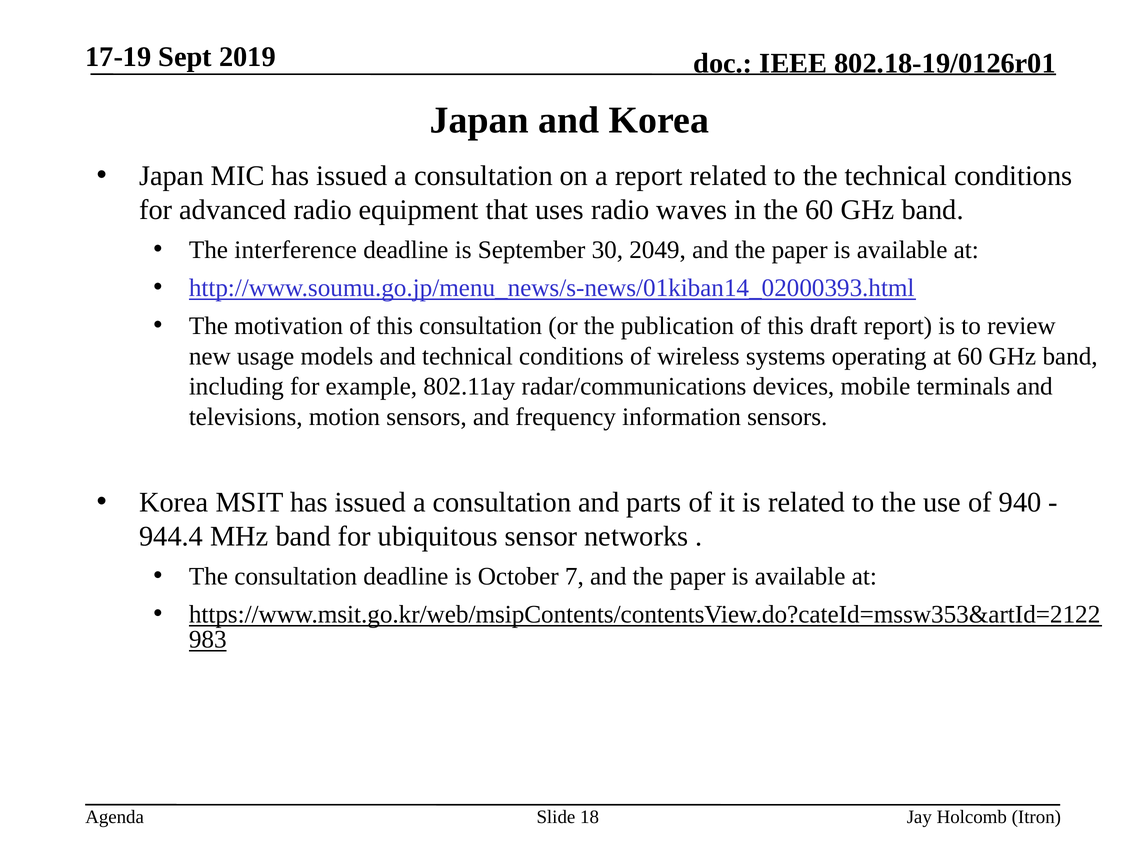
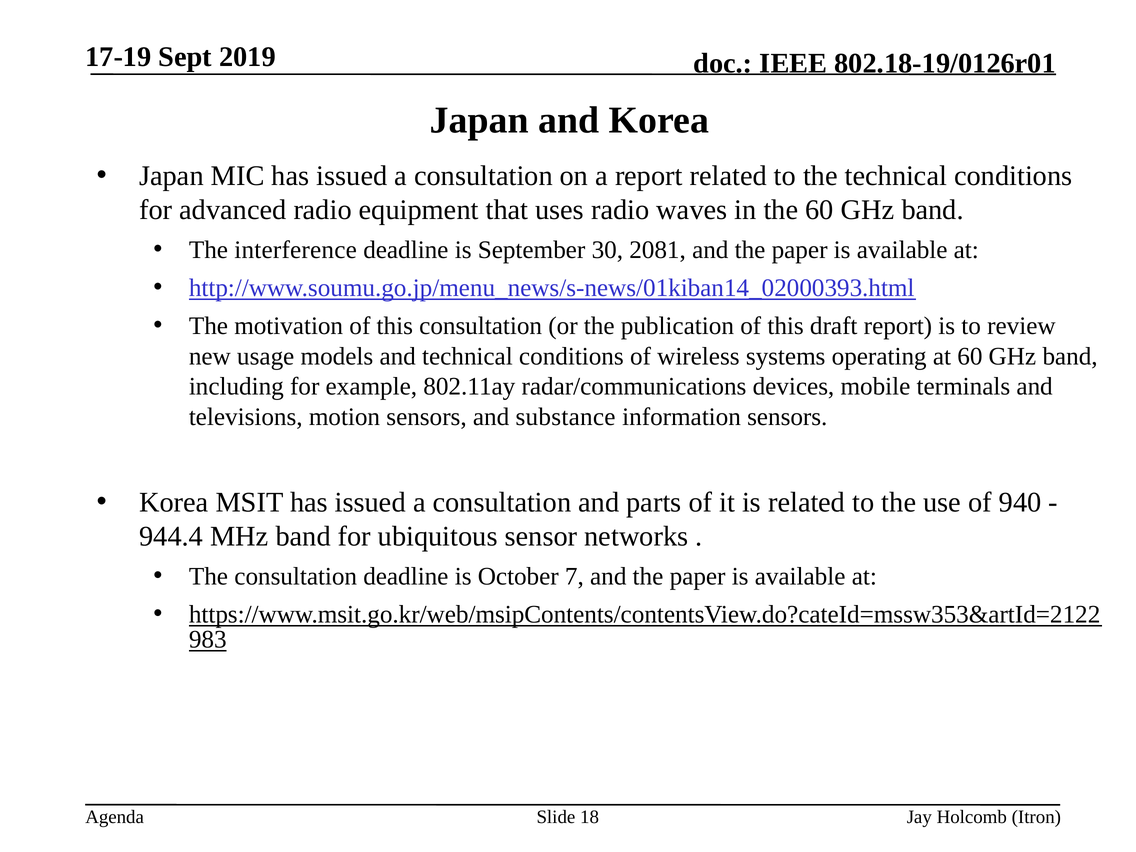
2049: 2049 -> 2081
frequency: frequency -> substance
